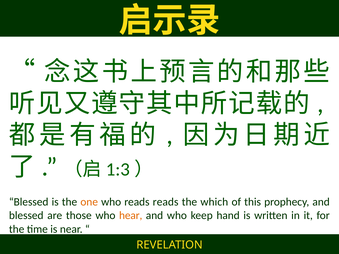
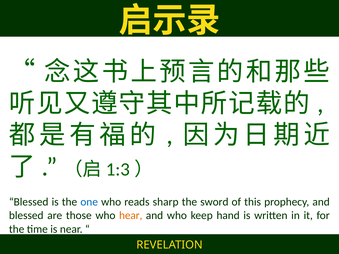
one colour: orange -> blue
reads reads: reads -> sharp
which: which -> sword
